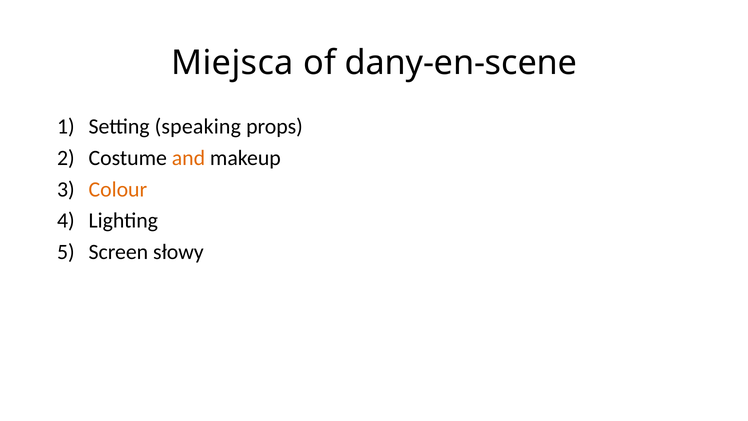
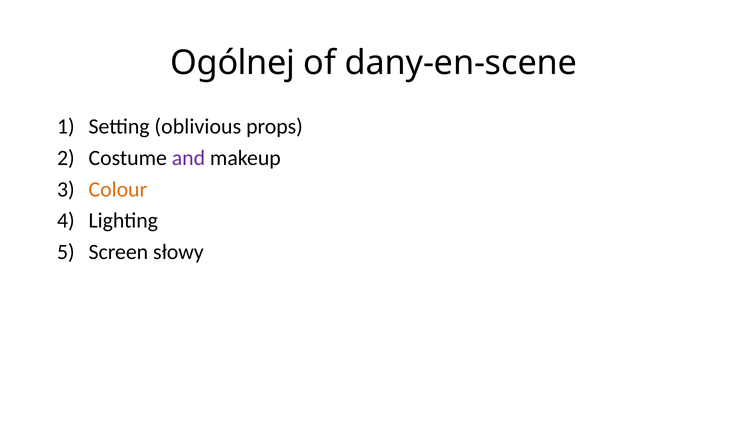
Miejsca: Miejsca -> Ogólnej
speaking: speaking -> oblivious
and colour: orange -> purple
